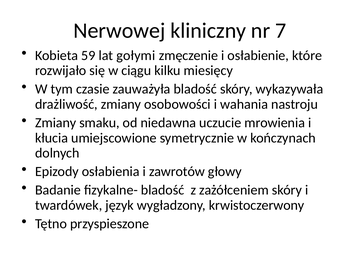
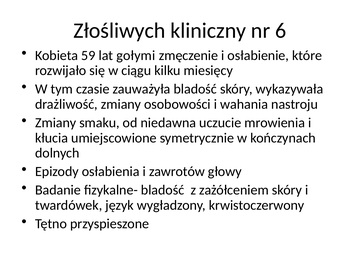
Nerwowej: Nerwowej -> Złośliwych
7: 7 -> 6
